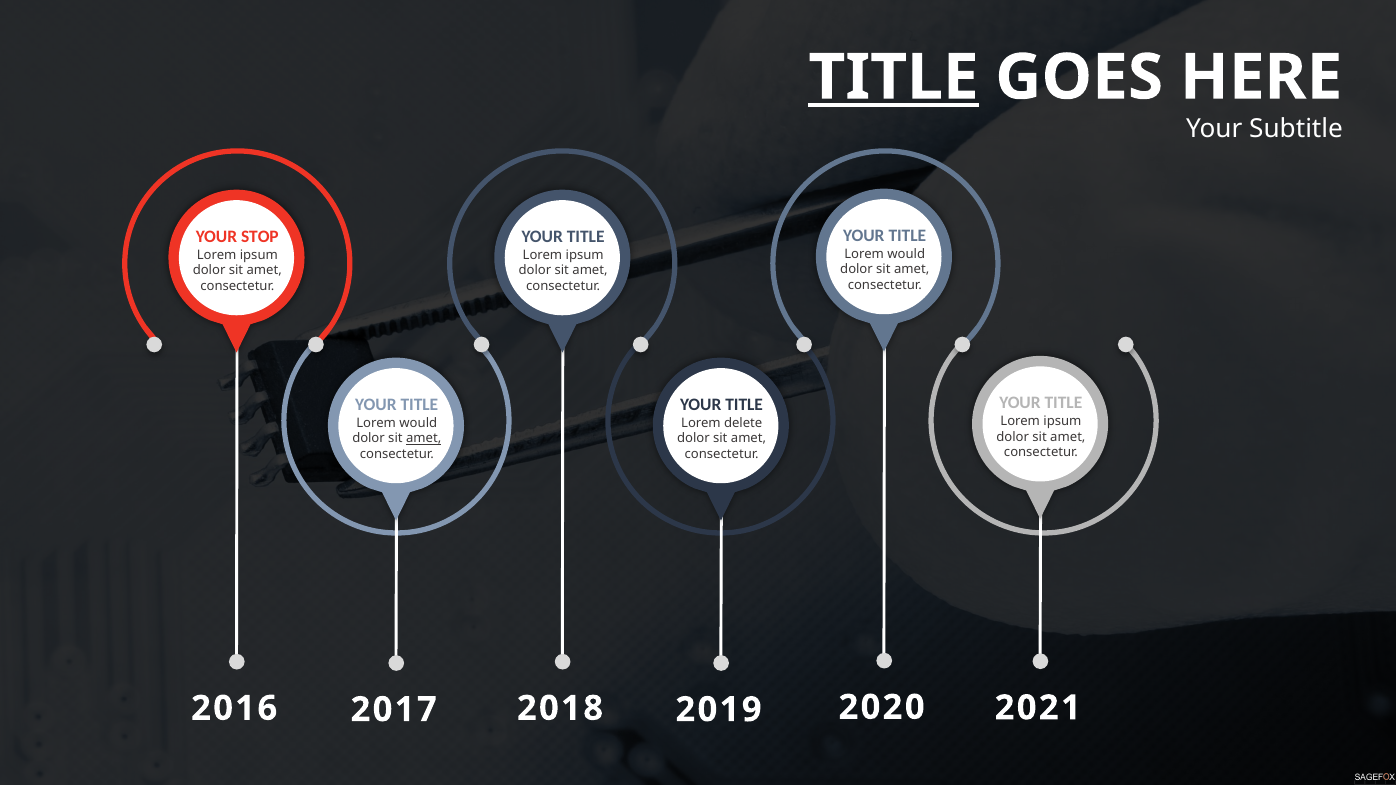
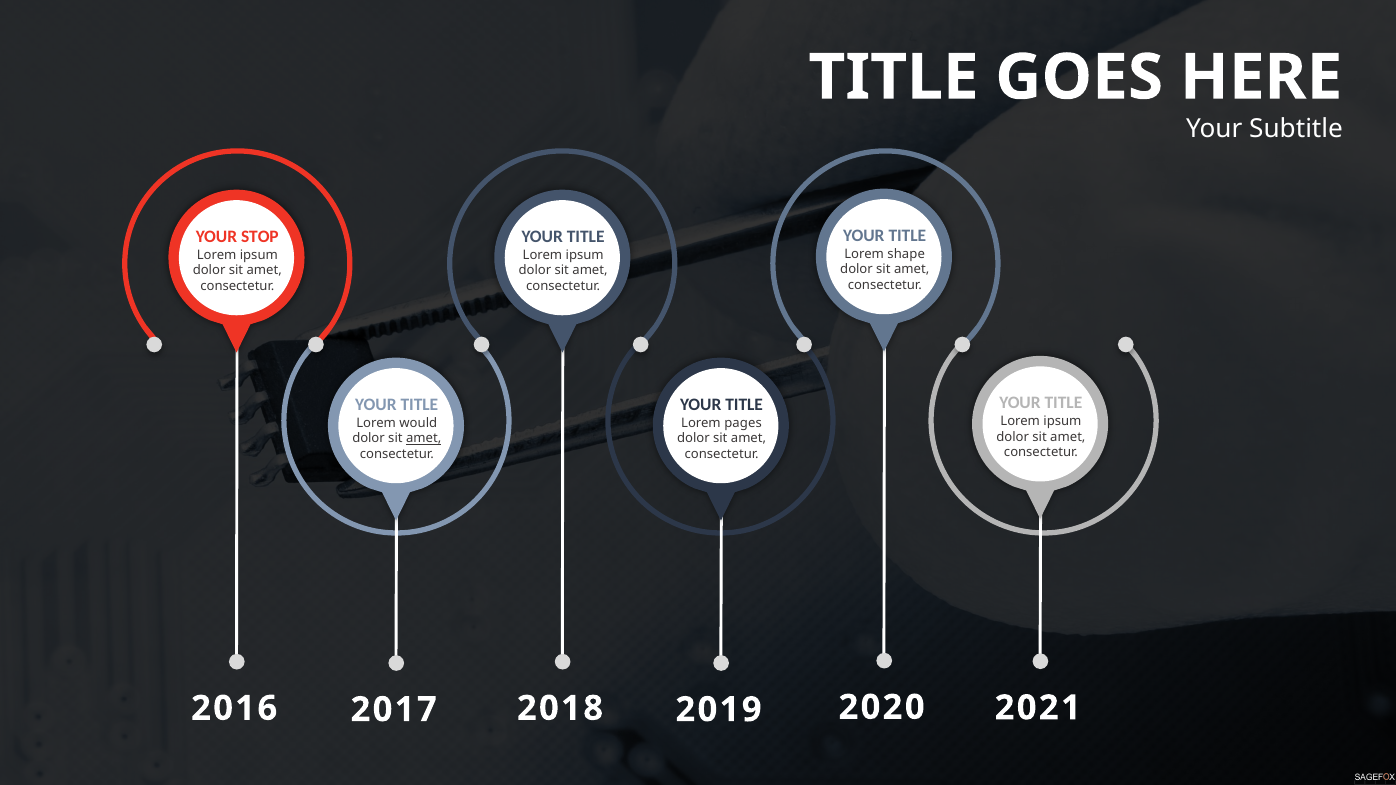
TITLE at (894, 78) underline: present -> none
would at (906, 254): would -> shape
delete: delete -> pages
